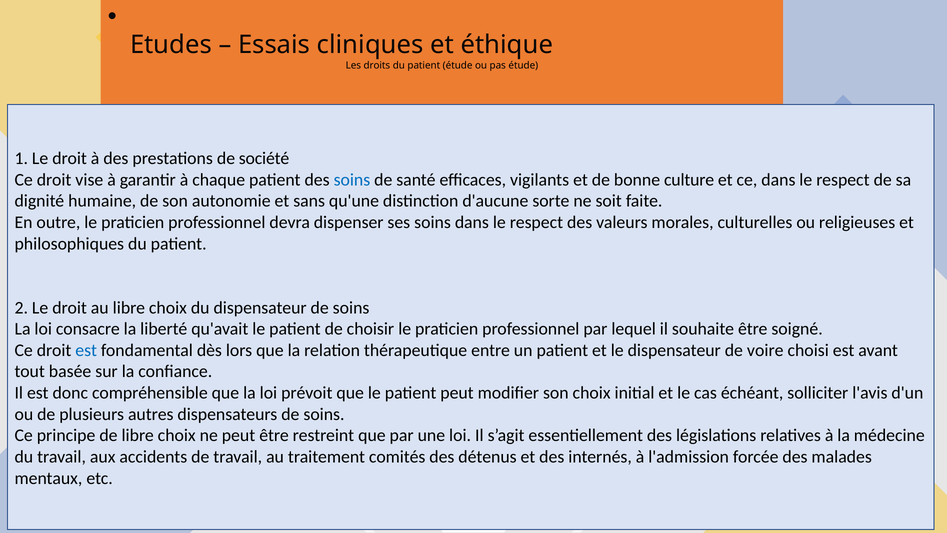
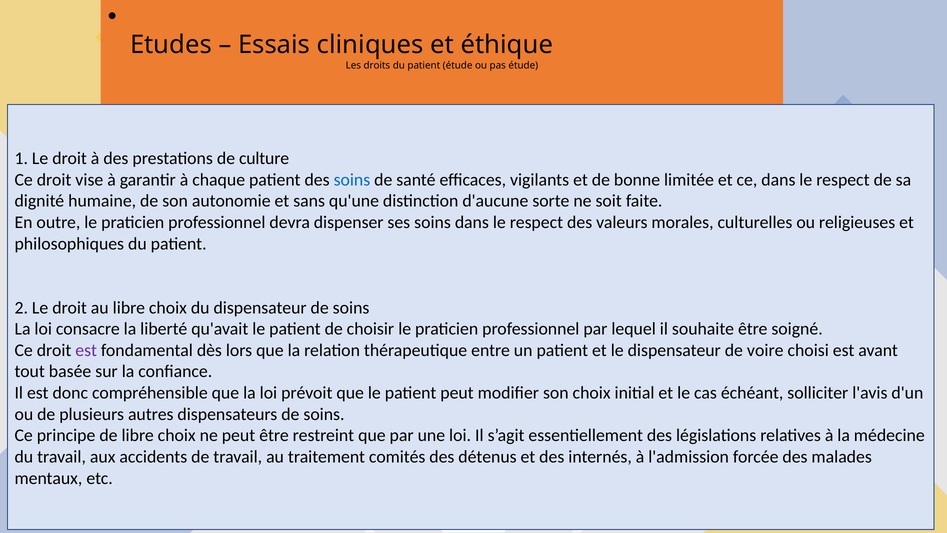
société: société -> culture
culture: culture -> limitée
est at (86, 350) colour: blue -> purple
